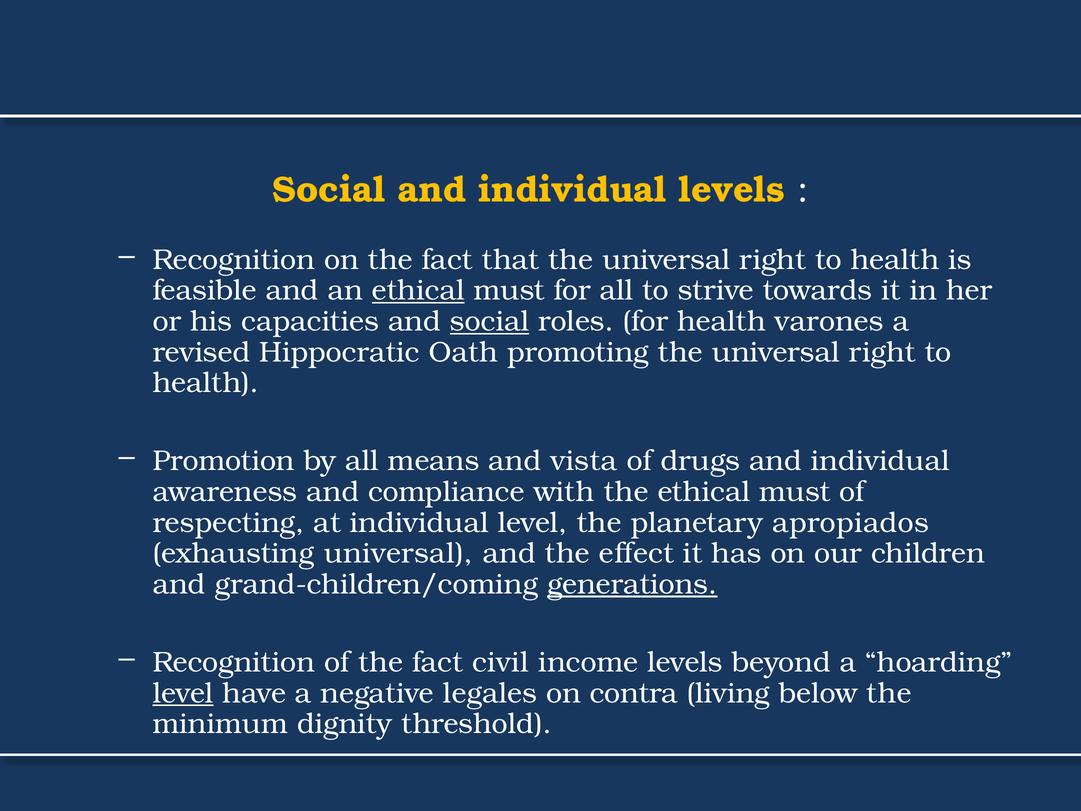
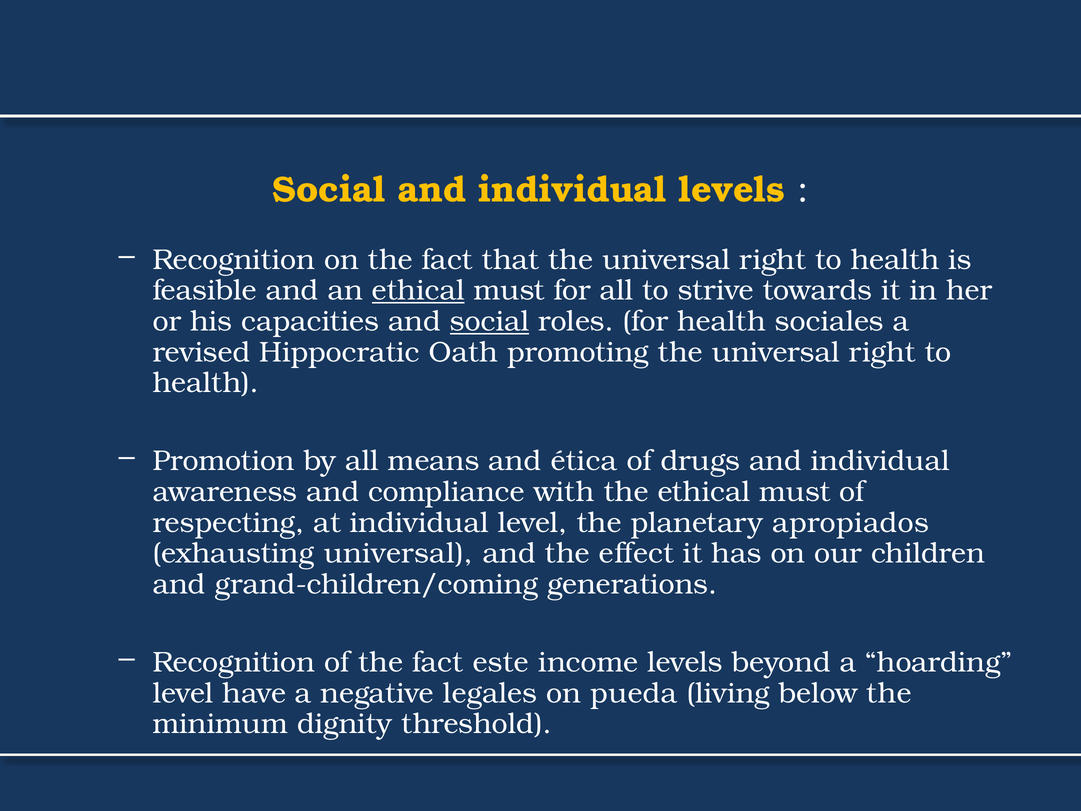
varones: varones -> sociales
vista: vista -> ética
generations underline: present -> none
civil: civil -> este
level at (183, 693) underline: present -> none
contra: contra -> pueda
